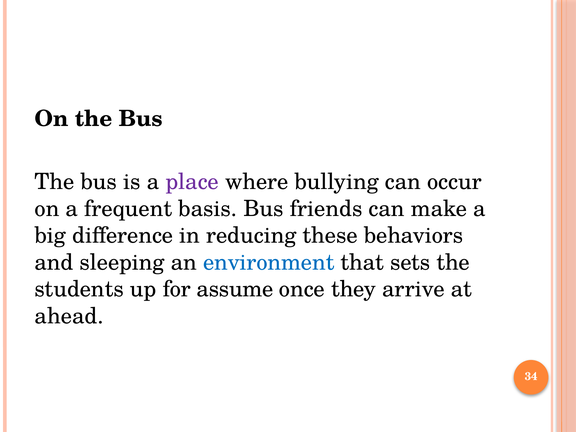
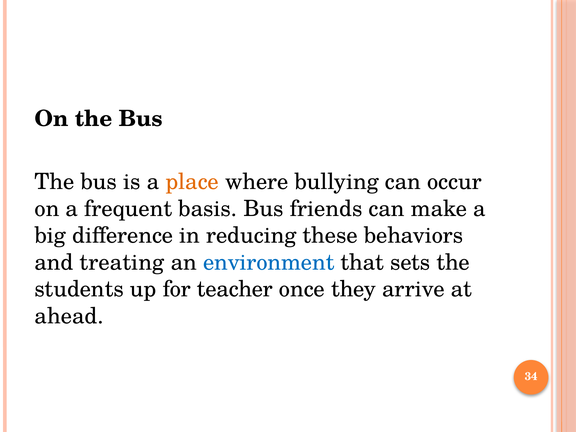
place colour: purple -> orange
sleeping: sleeping -> treating
assume: assume -> teacher
